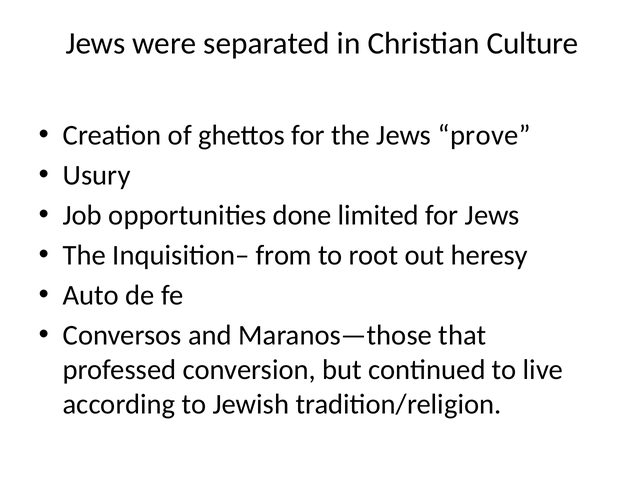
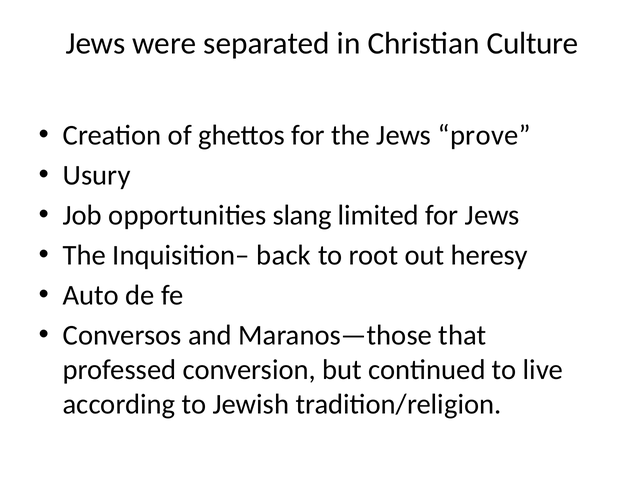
done: done -> slang
from: from -> back
